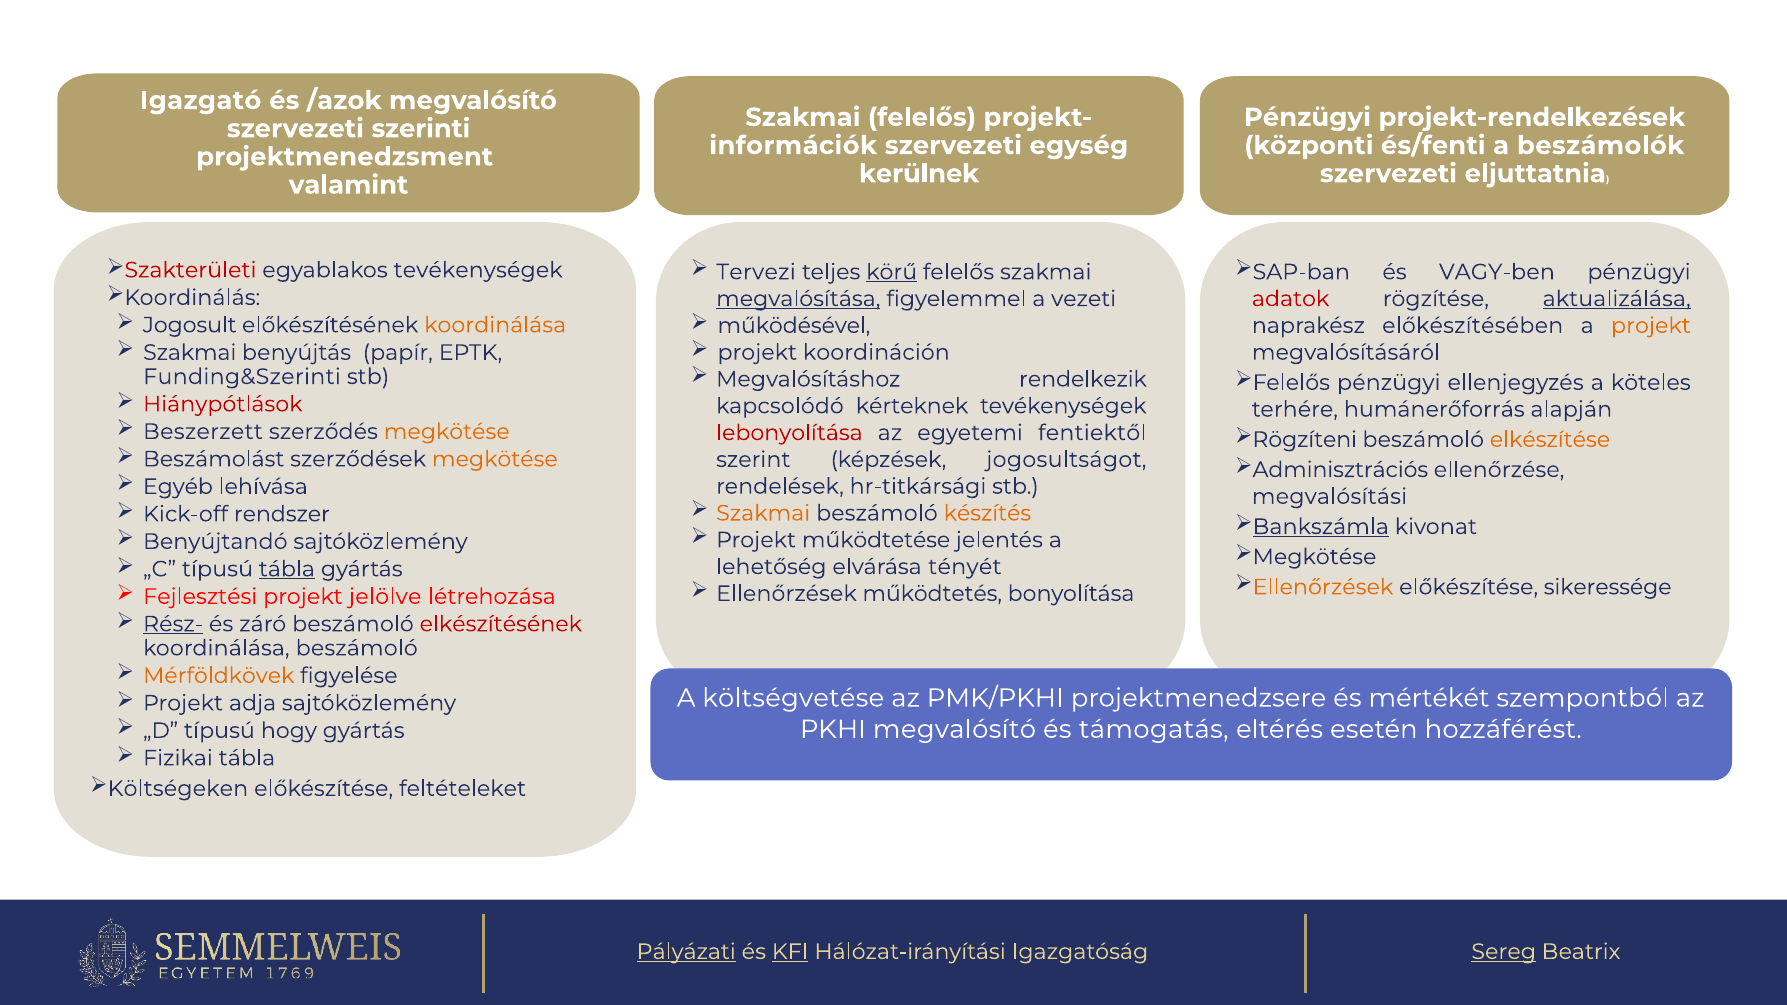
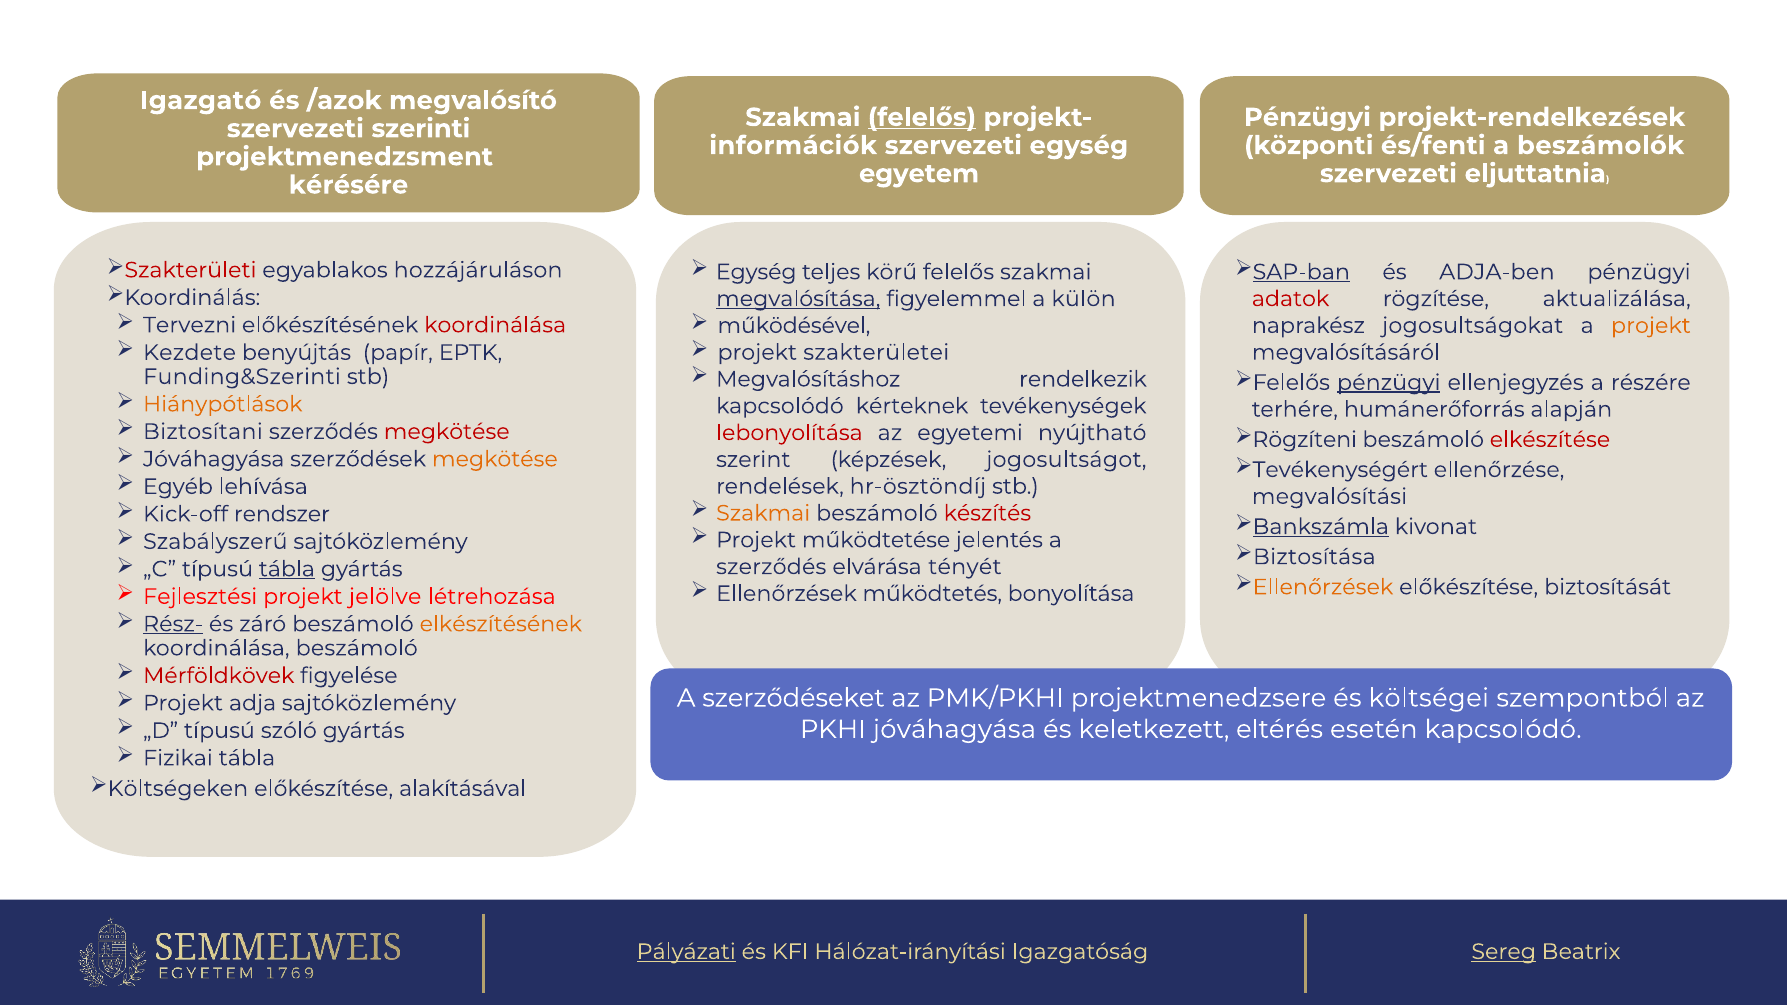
felelős at (922, 117) underline: none -> present
kerülnek: kerülnek -> egyetem
valamint: valamint -> kérésére
egyablakos tevékenységek: tevékenységek -> hozzájáruláson
Tervezi at (756, 272): Tervezi -> Egység
körű underline: present -> none
SAP-ban underline: none -> present
VAGY-ben: VAGY-ben -> ADJA-ben
vezeti: vezeti -> külön
aktualizálása underline: present -> none
Jogosult: Jogosult -> Tervezni
koordinálása at (495, 325) colour: orange -> red
előkészítésében: előkészítésében -> jogosultságokat
koordináción: koordináción -> szakterületei
Szakmai at (190, 353): Szakmai -> Kezdete
pénzügyi at (1389, 383) underline: none -> present
köteles: köteles -> részére
Hiánypótlások colour: red -> orange
Beszerzett: Beszerzett -> Biztosítani
megkötése at (447, 432) colour: orange -> red
fentiektől: fentiektől -> nyújtható
elkészítése colour: orange -> red
Beszámolást at (214, 459): Beszámolást -> Jóváhagyása
Adminisztrációs: Adminisztrációs -> Tevékenységért
hr-titkársági: hr-titkársági -> hr-ösztöndíj
készítés colour: orange -> red
Benyújtandó: Benyújtandó -> Szabályszerű
Megkötése at (1315, 557): Megkötése -> Biztosítása
lehetőség at (771, 567): lehetőség -> szerződés
sikeressége: sikeressége -> biztosítását
elkészítésének colour: red -> orange
Mérföldkövek colour: orange -> red
költségvetése: költségvetése -> szerződéseket
mértékét: mértékét -> költségei
hogy: hogy -> szóló
PKHI megvalósító: megvalósító -> jóváhagyása
támogatás: támogatás -> keletkezett
esetén hozzáférést: hozzáférést -> kapcsolódó
feltételeket: feltételeket -> alakításával
KFI underline: present -> none
